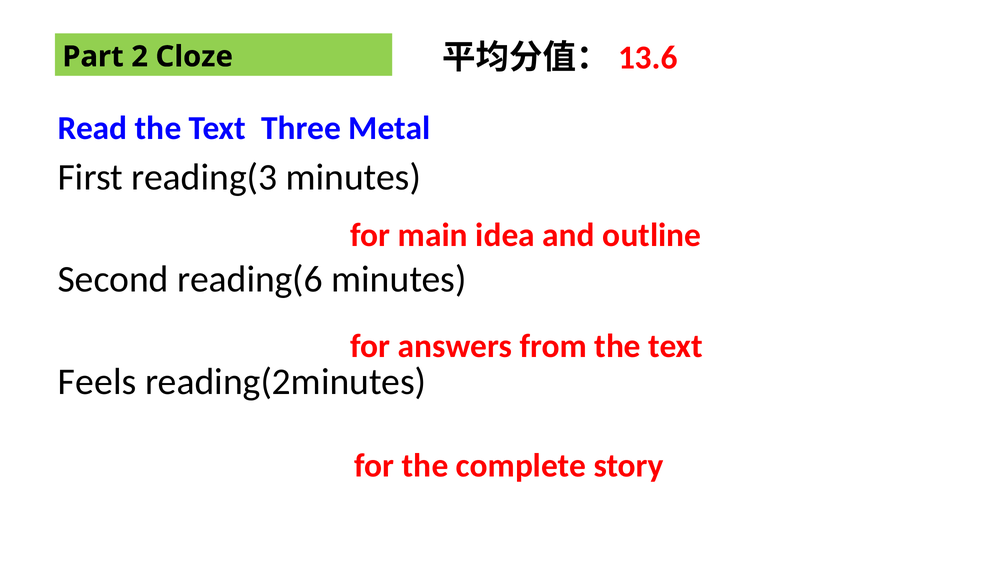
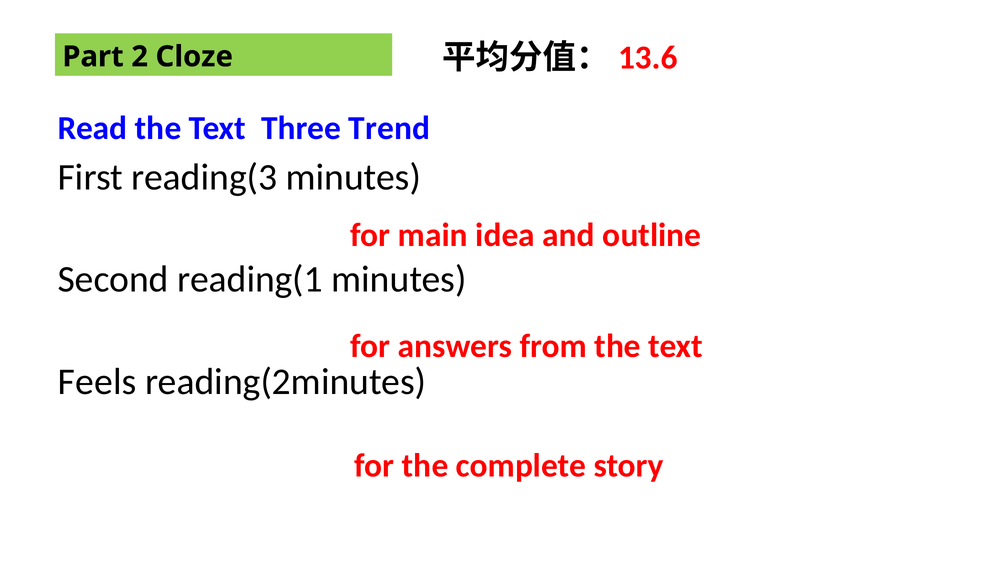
Metal: Metal -> Trend
reading(6: reading(6 -> reading(1
